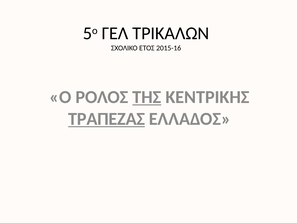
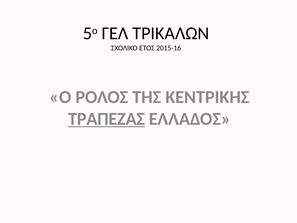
ΤΗΣ underline: present -> none
